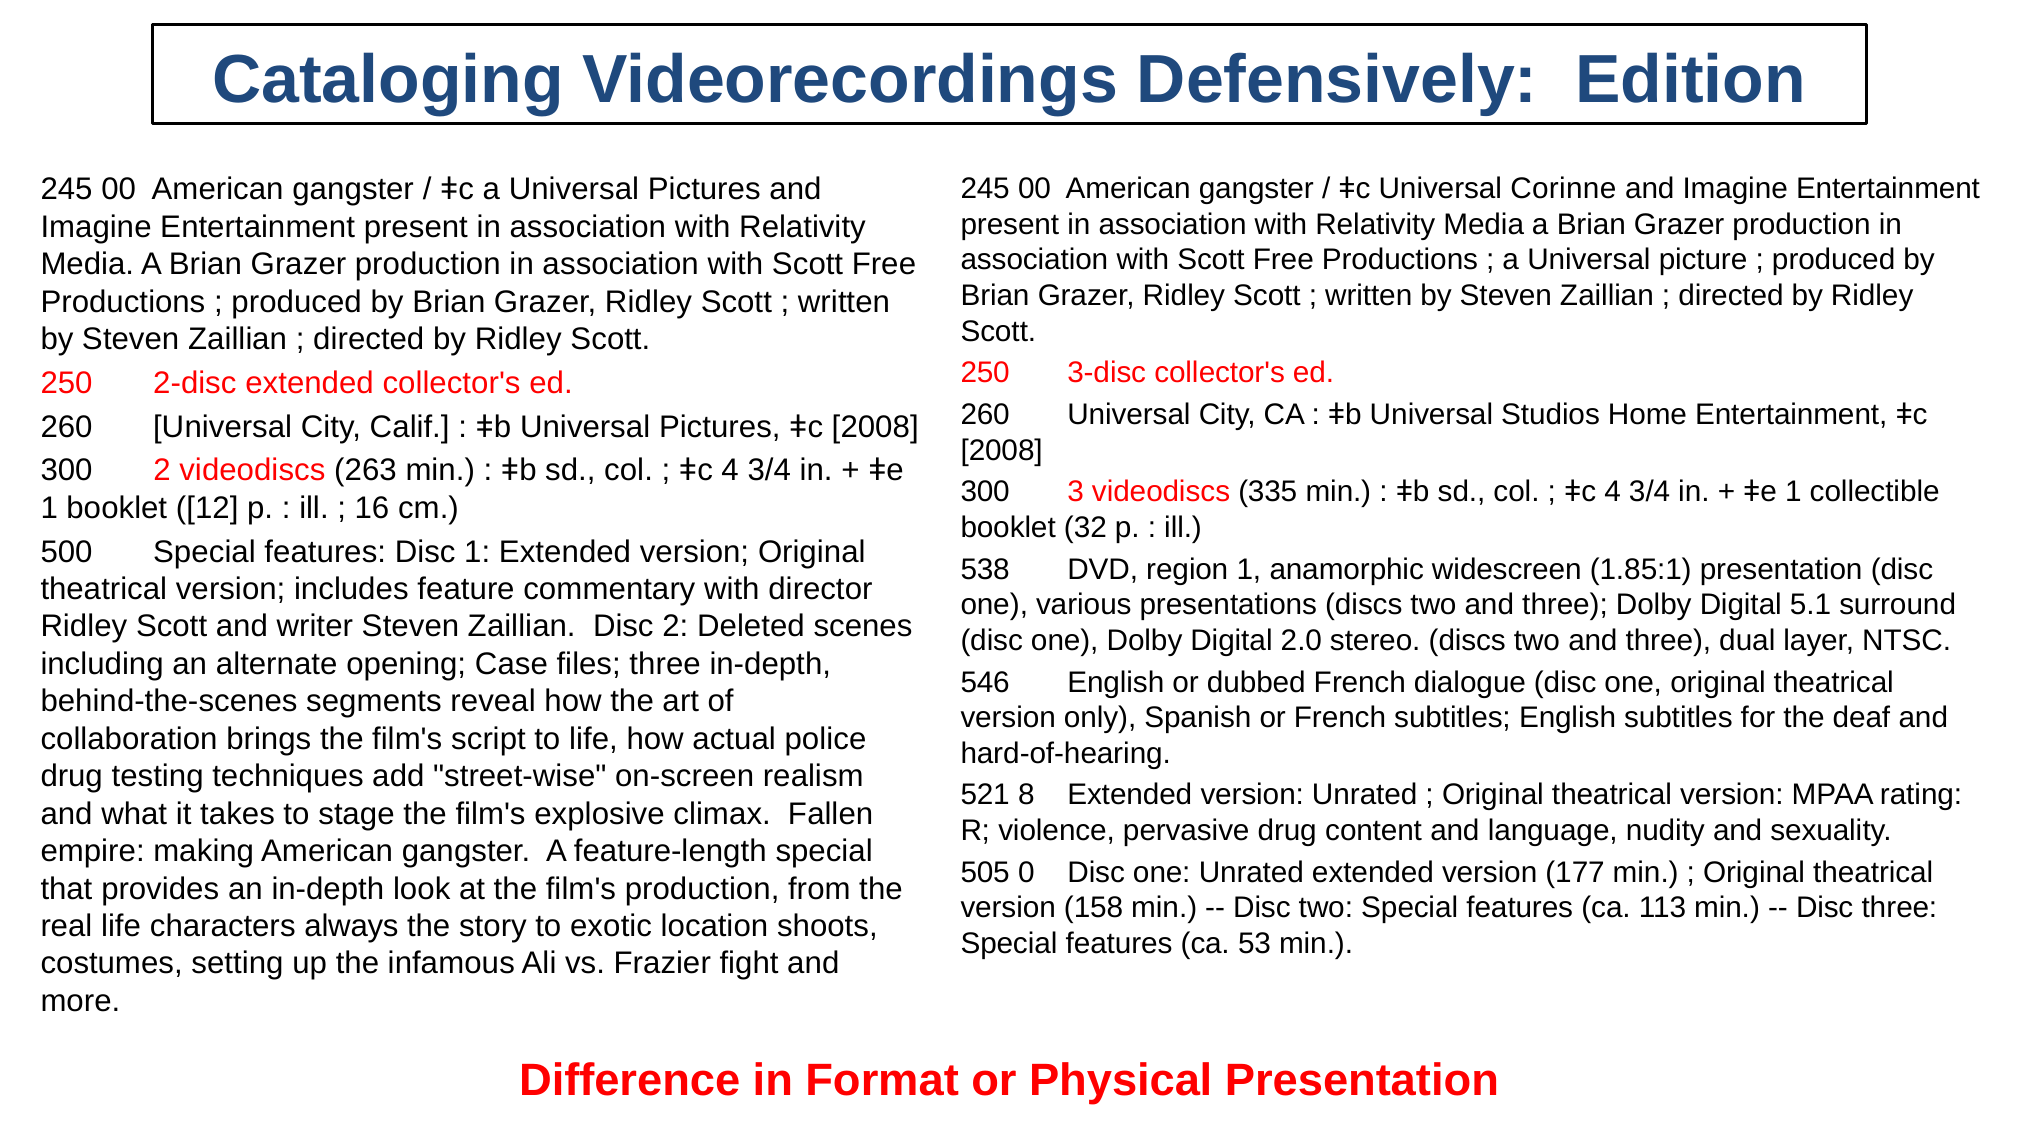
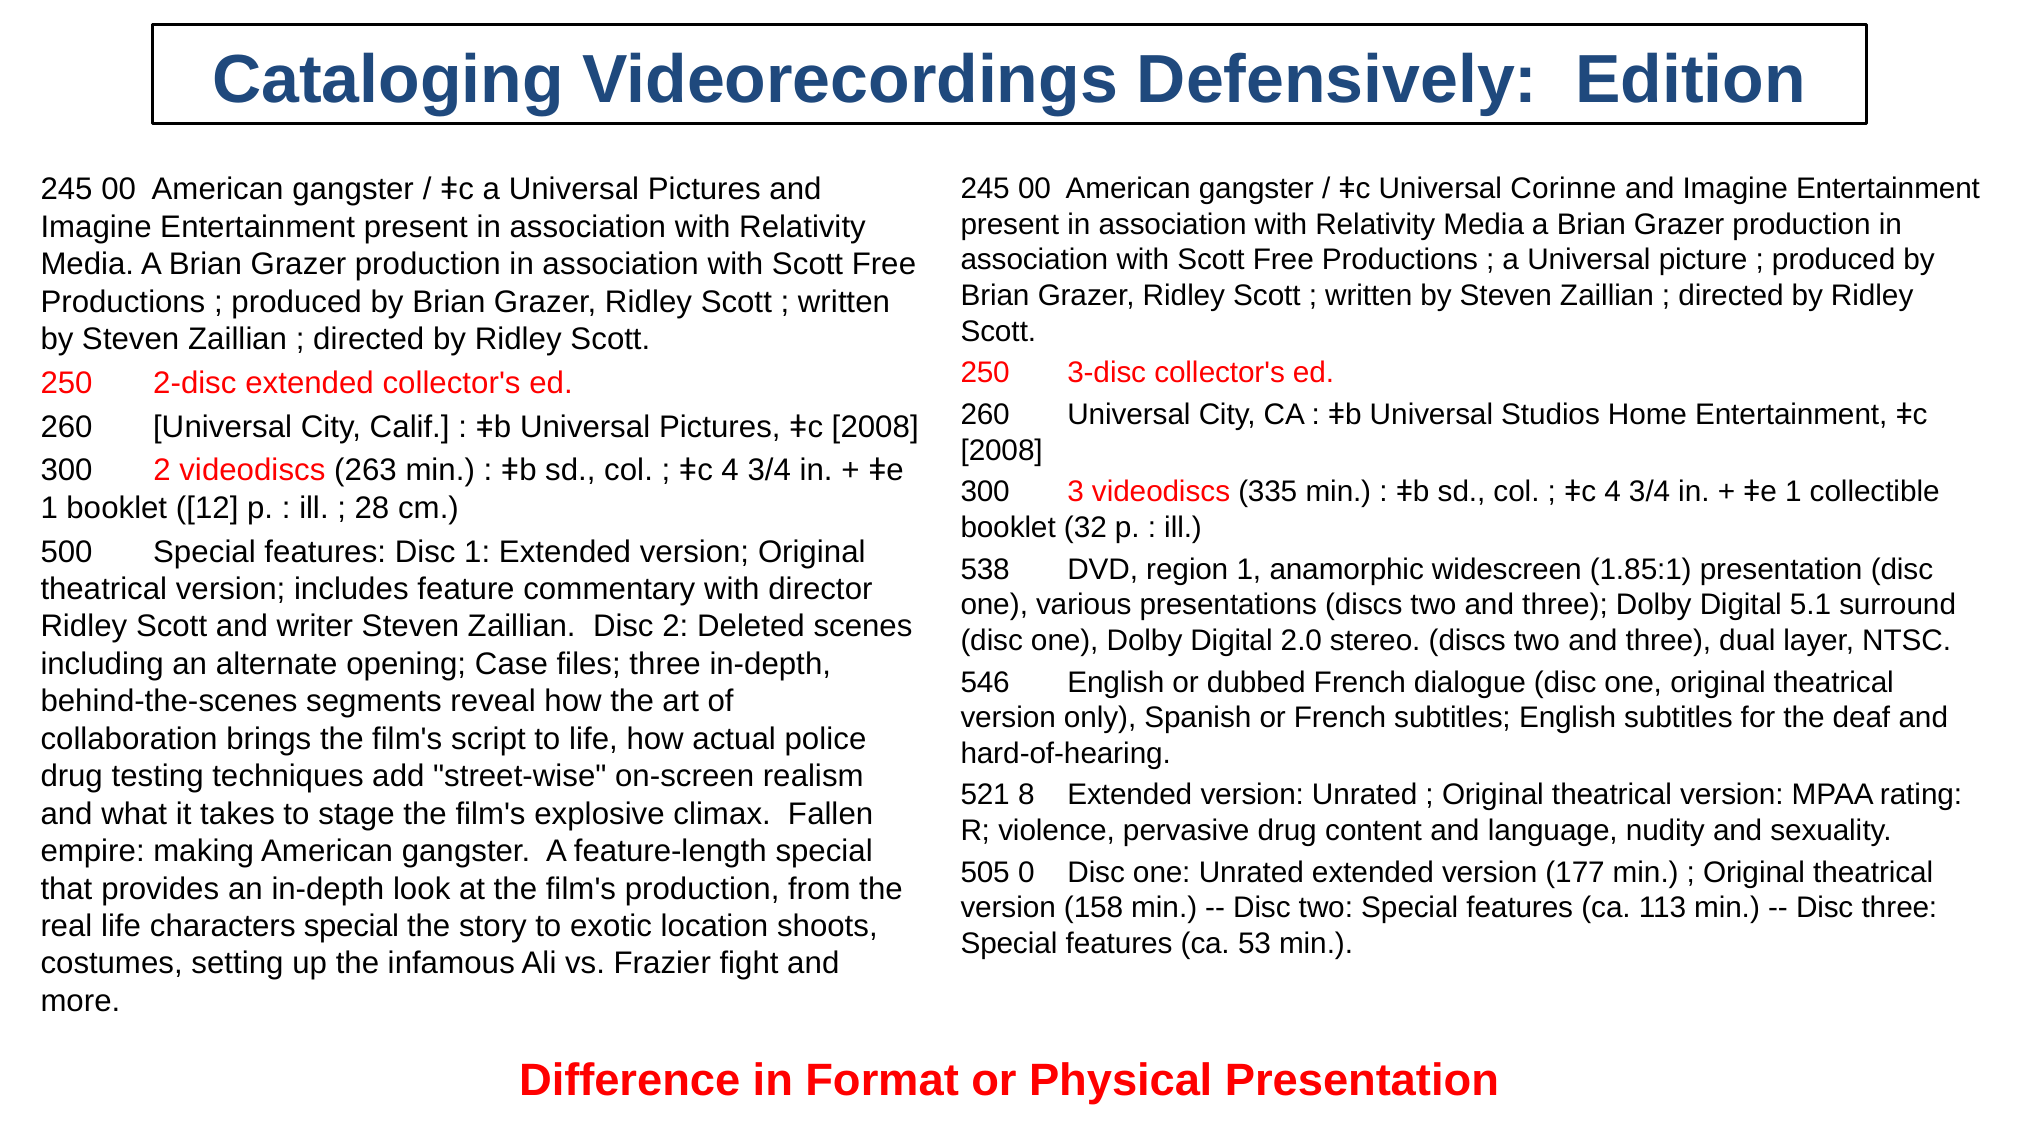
16: 16 -> 28
characters always: always -> special
